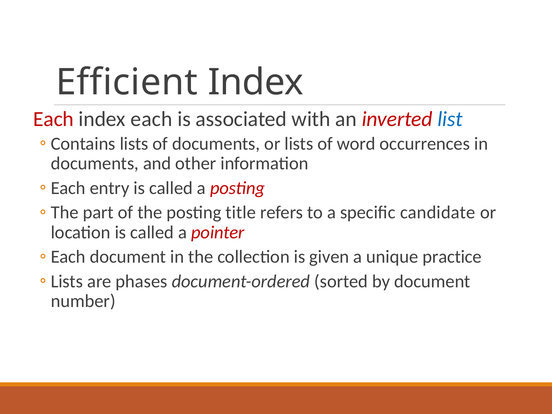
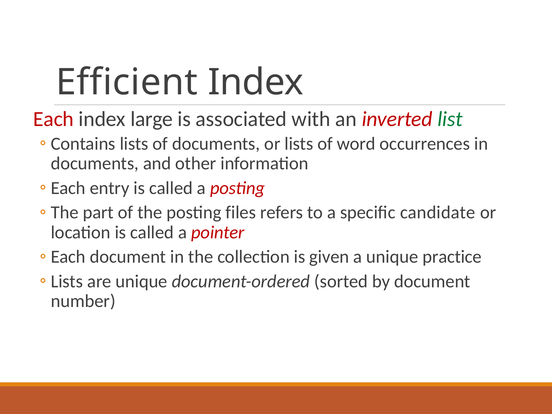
each at (151, 119): each -> large
list colour: blue -> green
title: title -> files
are phases: phases -> unique
